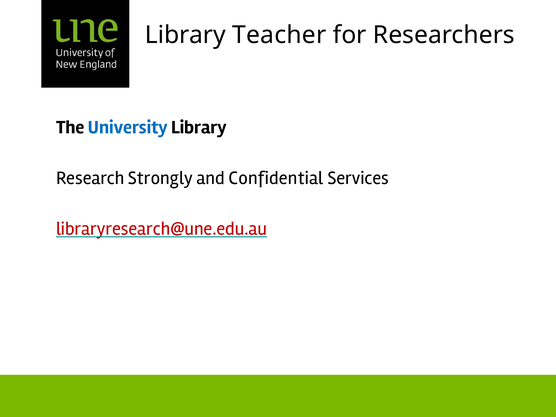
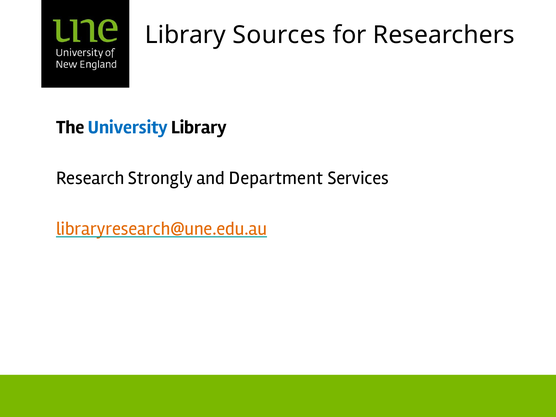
Teacher: Teacher -> Sources
Confidential: Confidential -> Department
libraryresearch@une.edu.au colour: red -> orange
